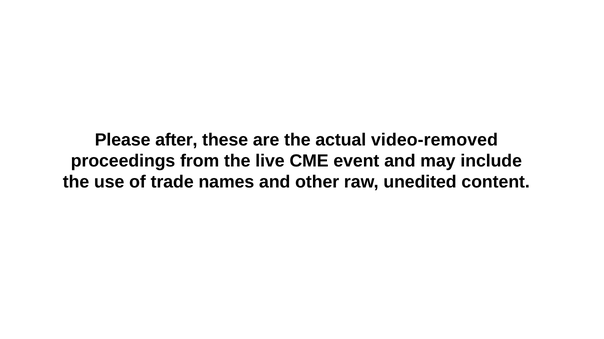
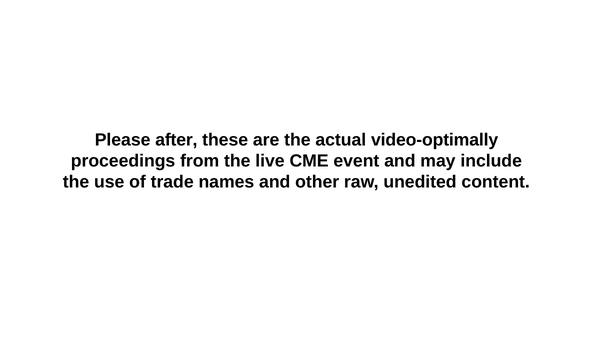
video-removed: video-removed -> video-optimally
